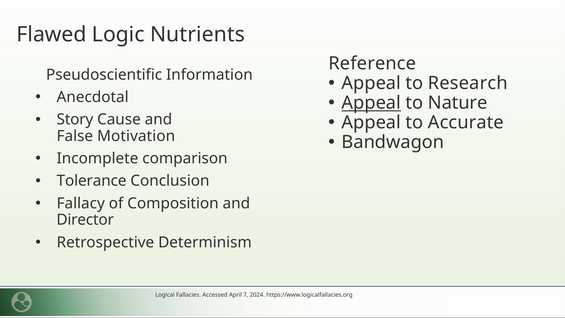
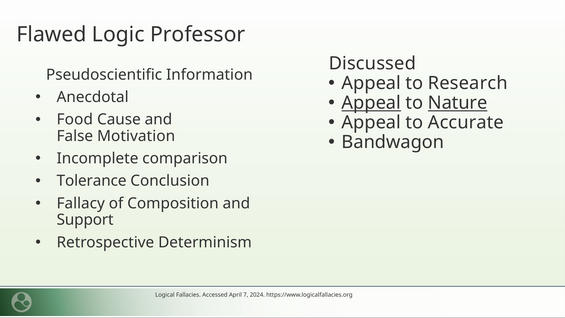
Nutrients: Nutrients -> Professor
Reference: Reference -> Discussed
Nature underline: none -> present
Story: Story -> Food
Director: Director -> Support
